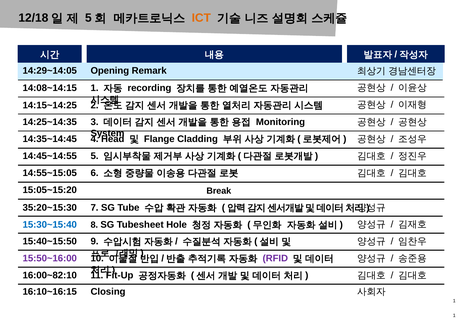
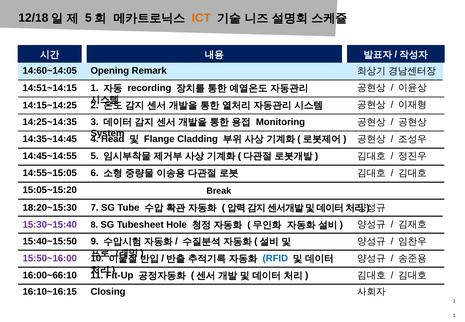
14:29~14:05: 14:29~14:05 -> 14:60~14:05
14:08~14:15: 14:08~14:15 -> 14:51~14:15
35:20~15:30: 35:20~15:30 -> 18:20~15:30
15:30~15:40 colour: blue -> purple
RFID colour: purple -> blue
16:00~82:10: 16:00~82:10 -> 16:00~66:10
